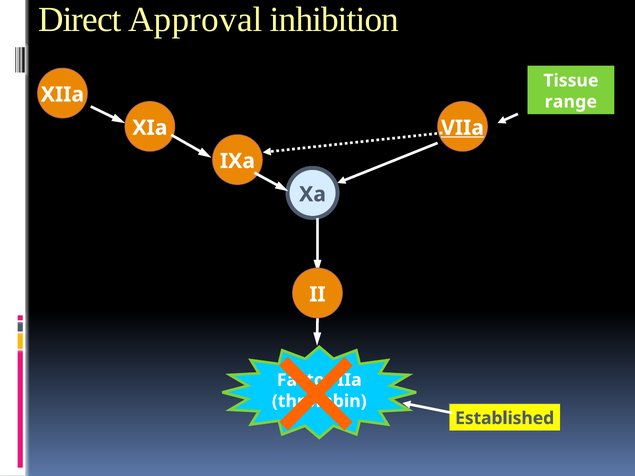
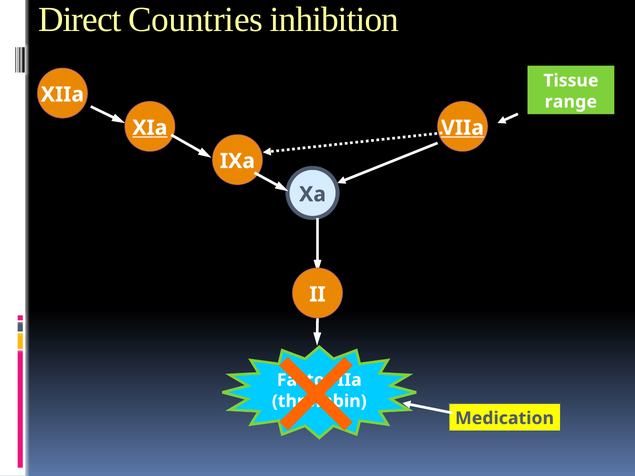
Approval: Approval -> Countries
XIa underline: none -> present
Established: Established -> Medication
